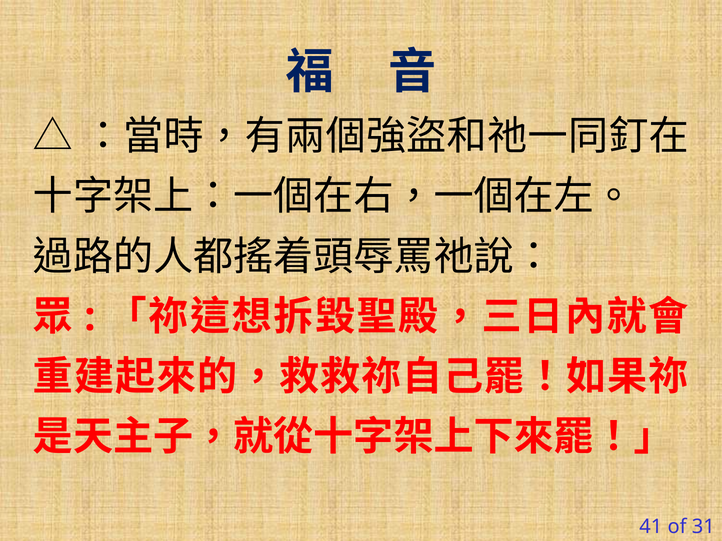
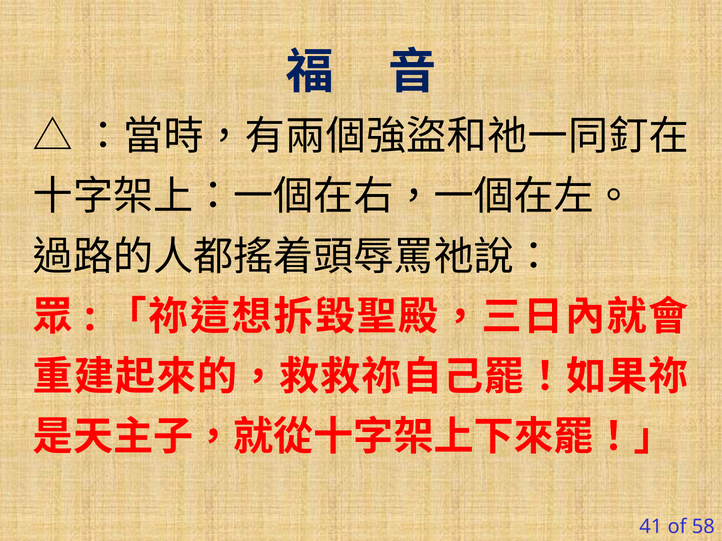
31: 31 -> 58
